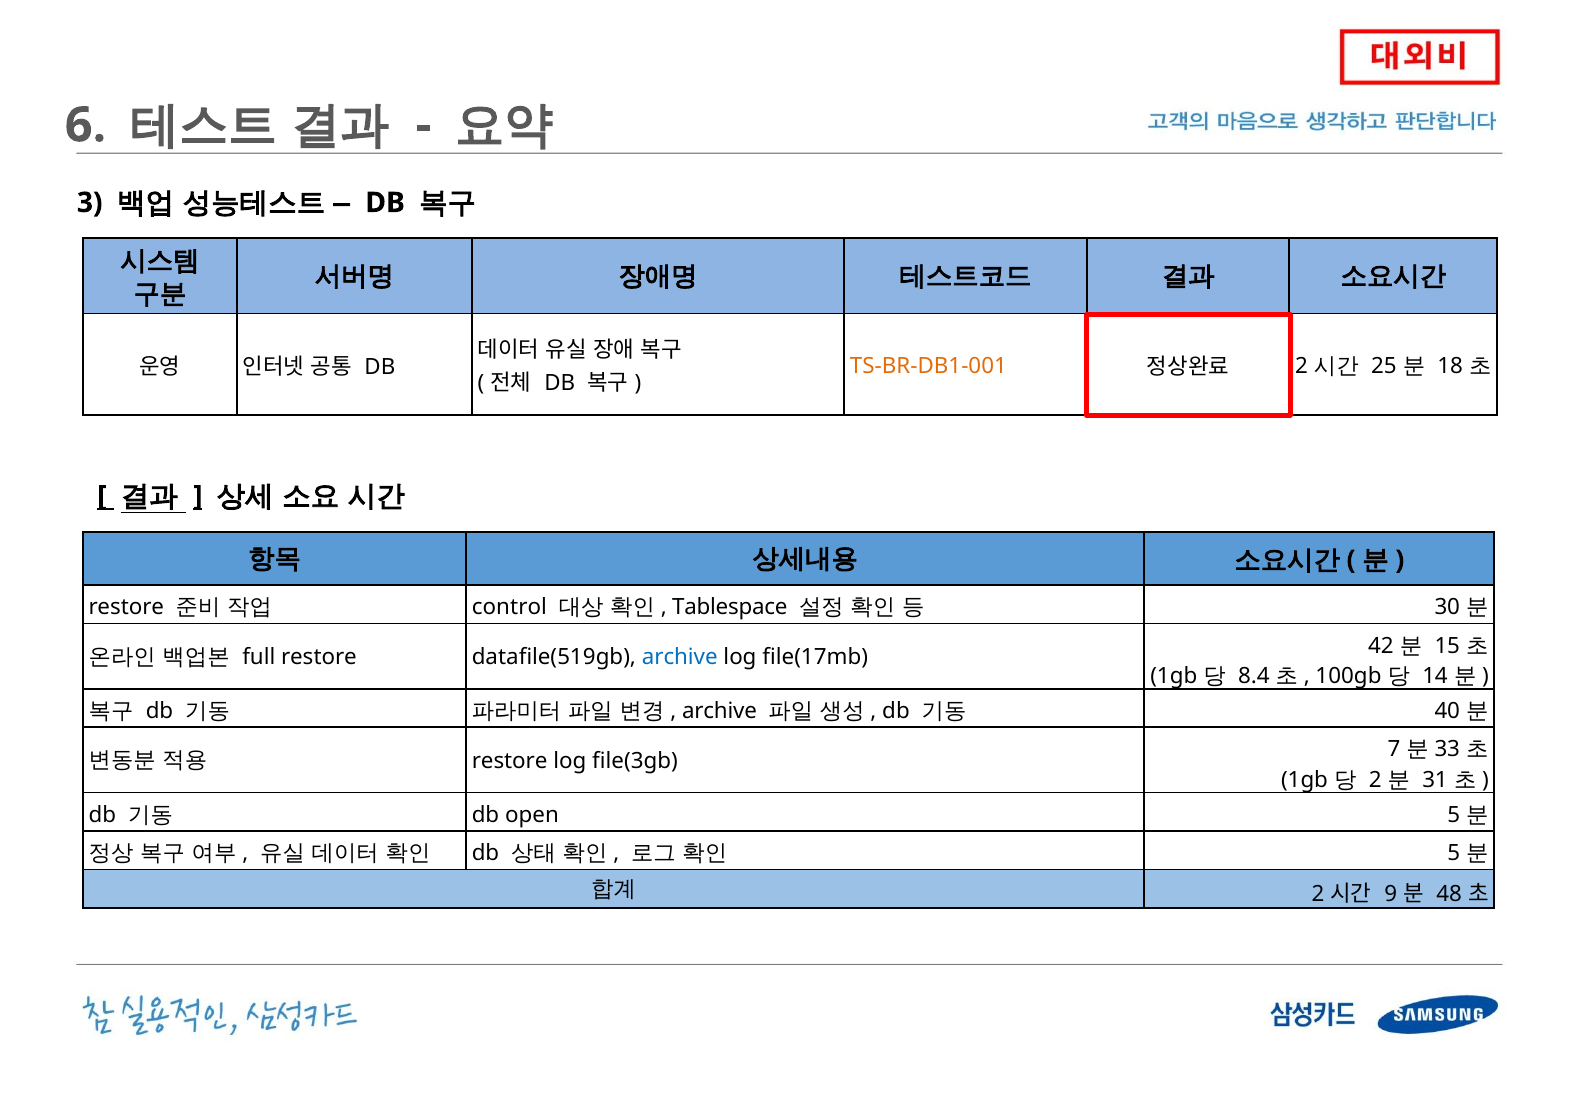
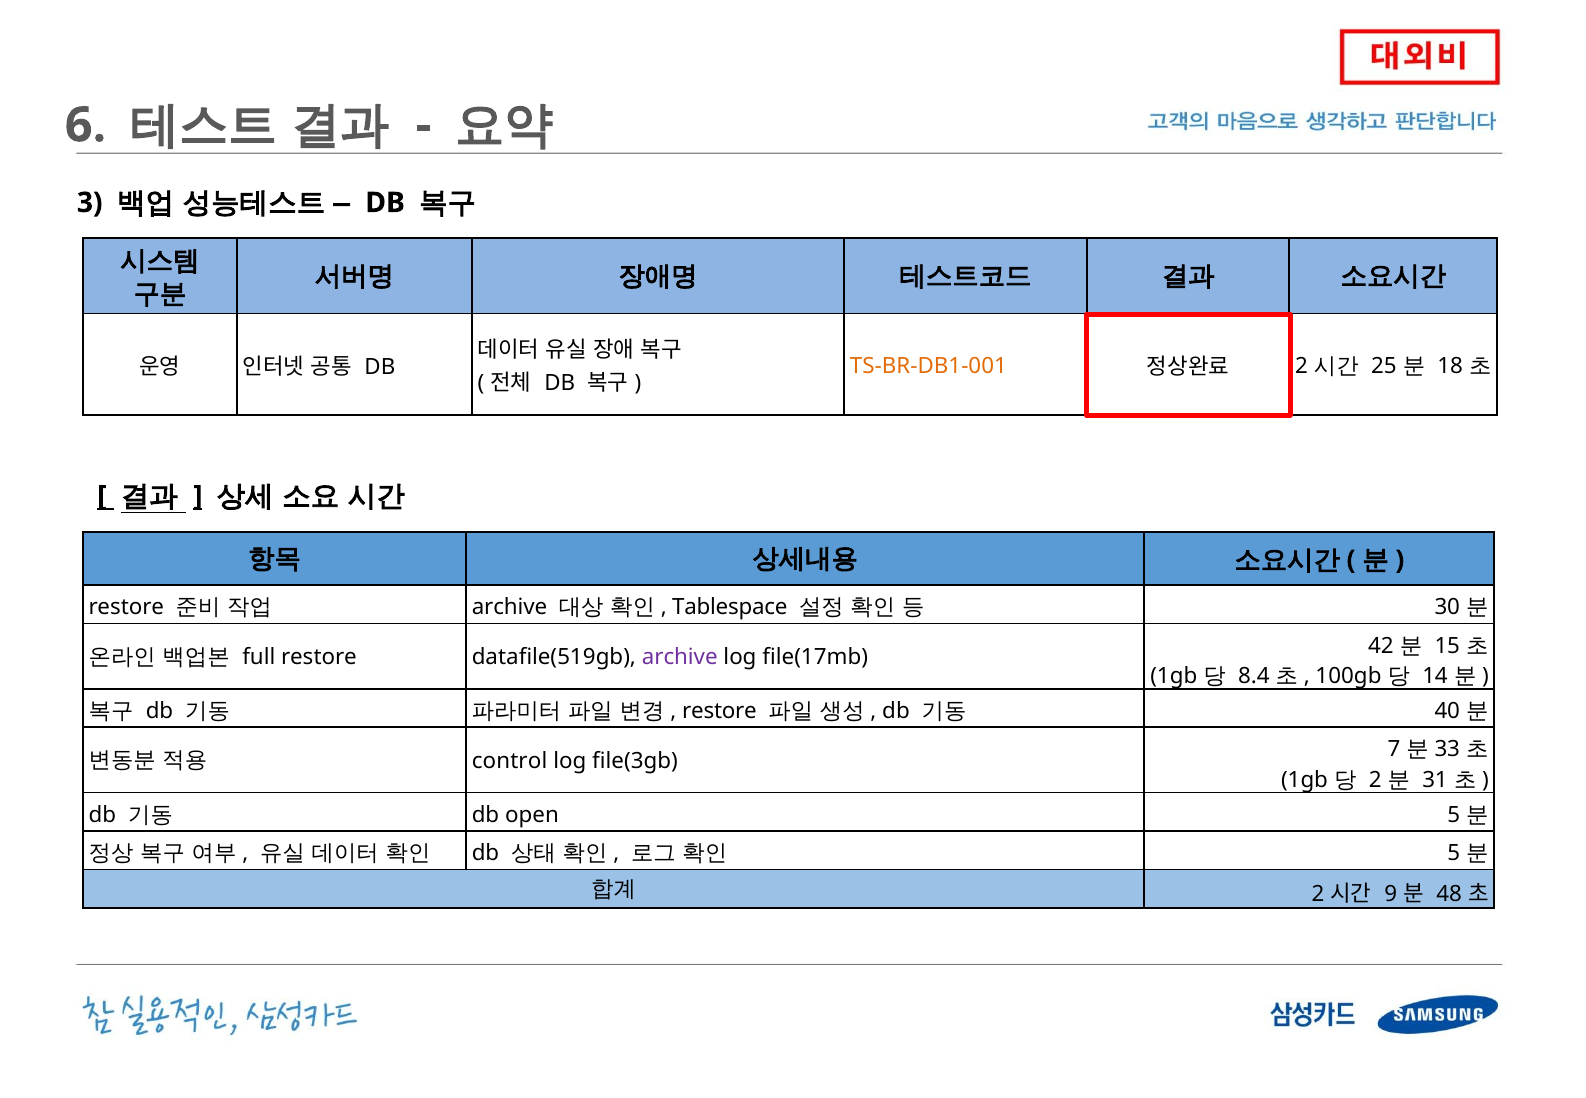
control at (509, 607): control -> archive
archive at (680, 657) colour: blue -> purple
archive at (719, 711): archive -> restore
restore at (510, 761): restore -> control
